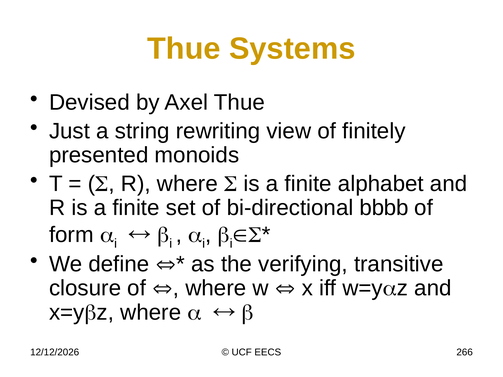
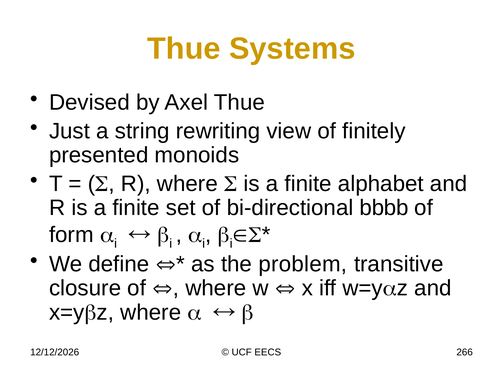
verifying: verifying -> problem
